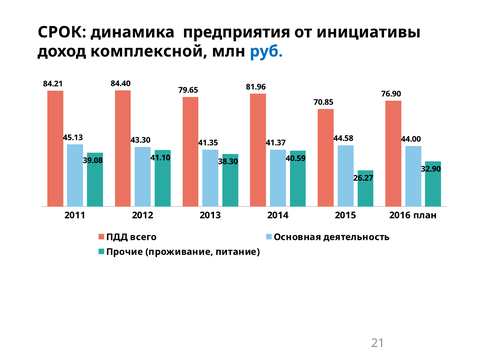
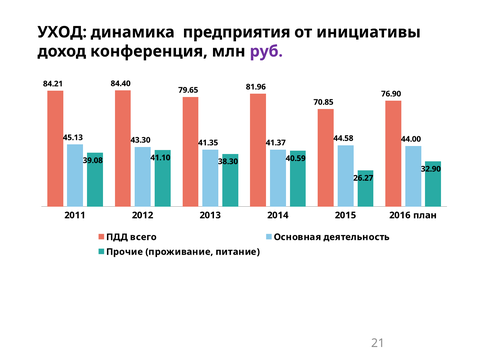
СРОК: СРОК -> УХОД
комплексной: комплексной -> конференция
руб colour: blue -> purple
